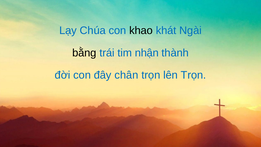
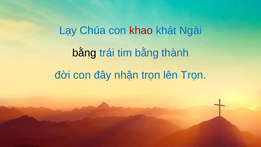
khao colour: black -> red
tim nhận: nhận -> bằng
chân: chân -> nhận
